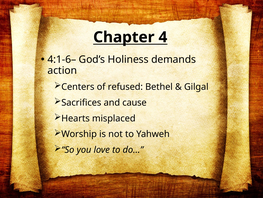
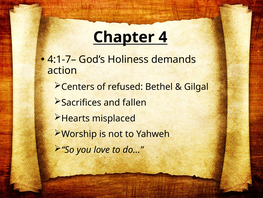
4:1-6–: 4:1-6– -> 4:1-7–
cause: cause -> fallen
